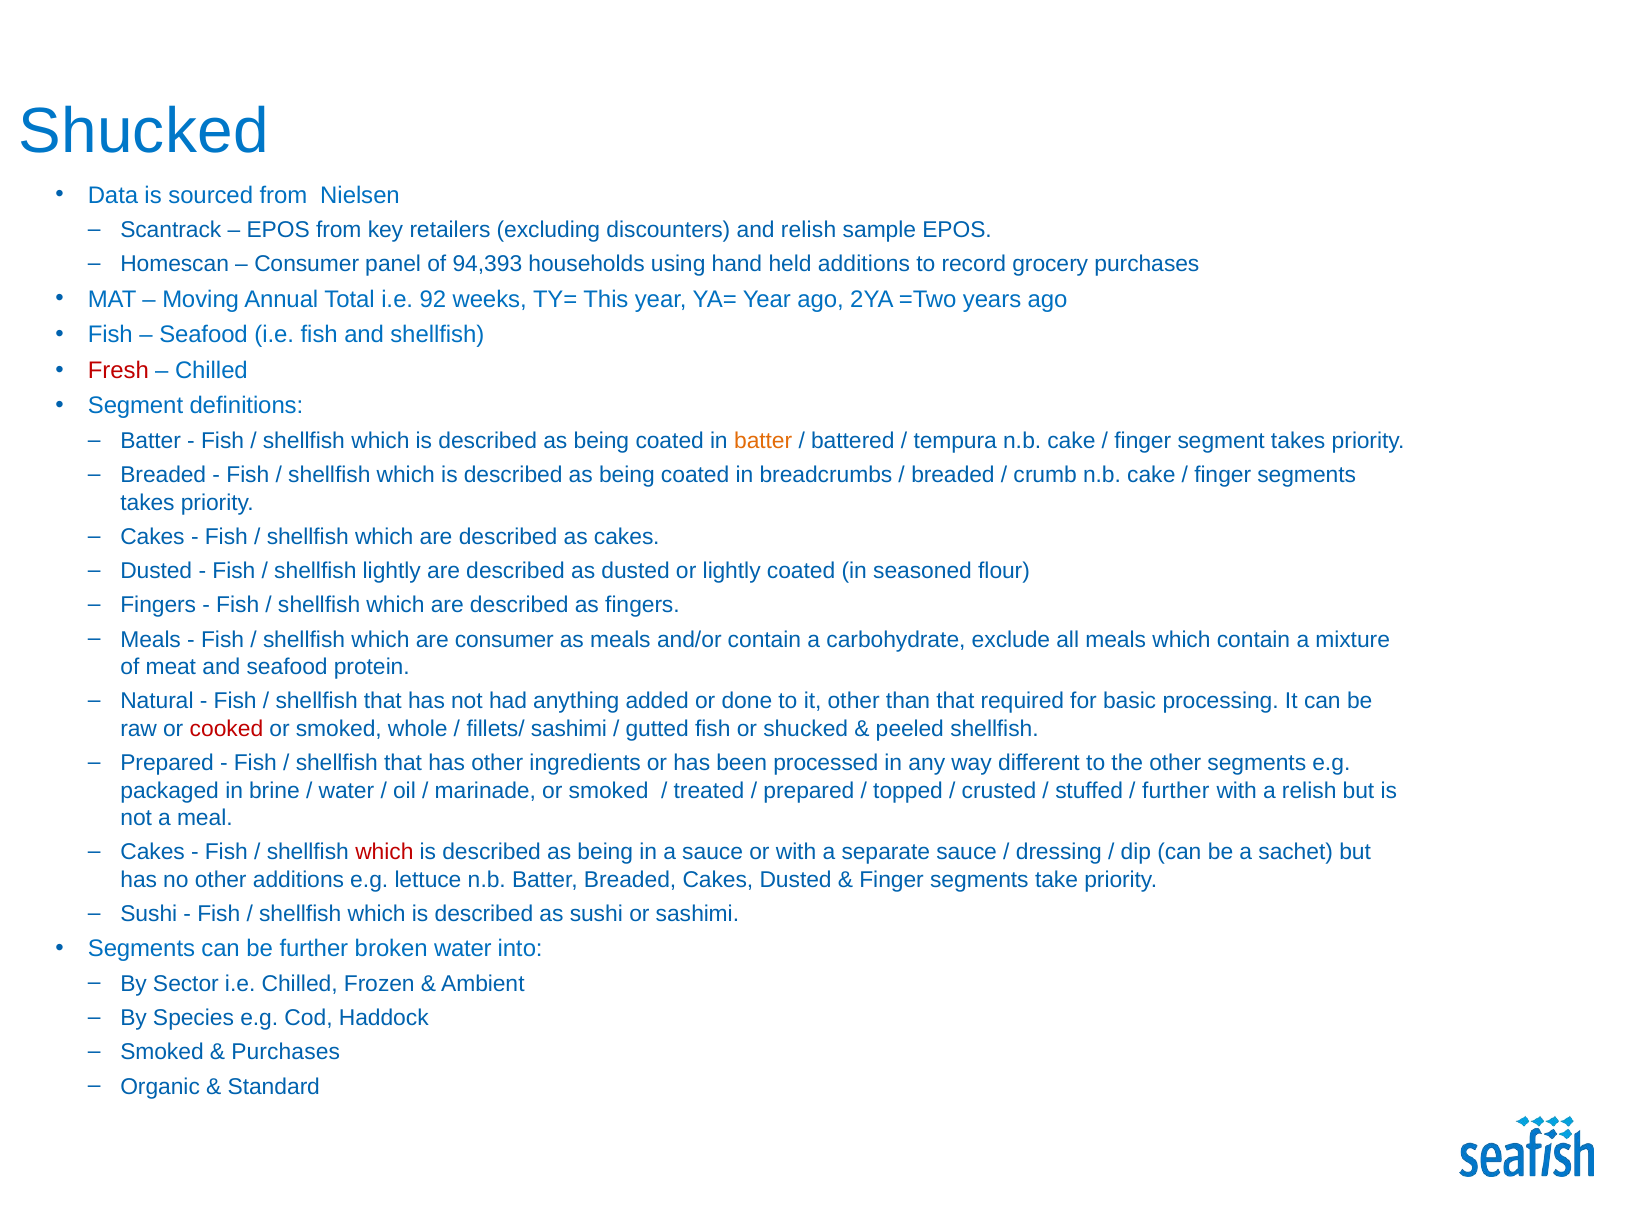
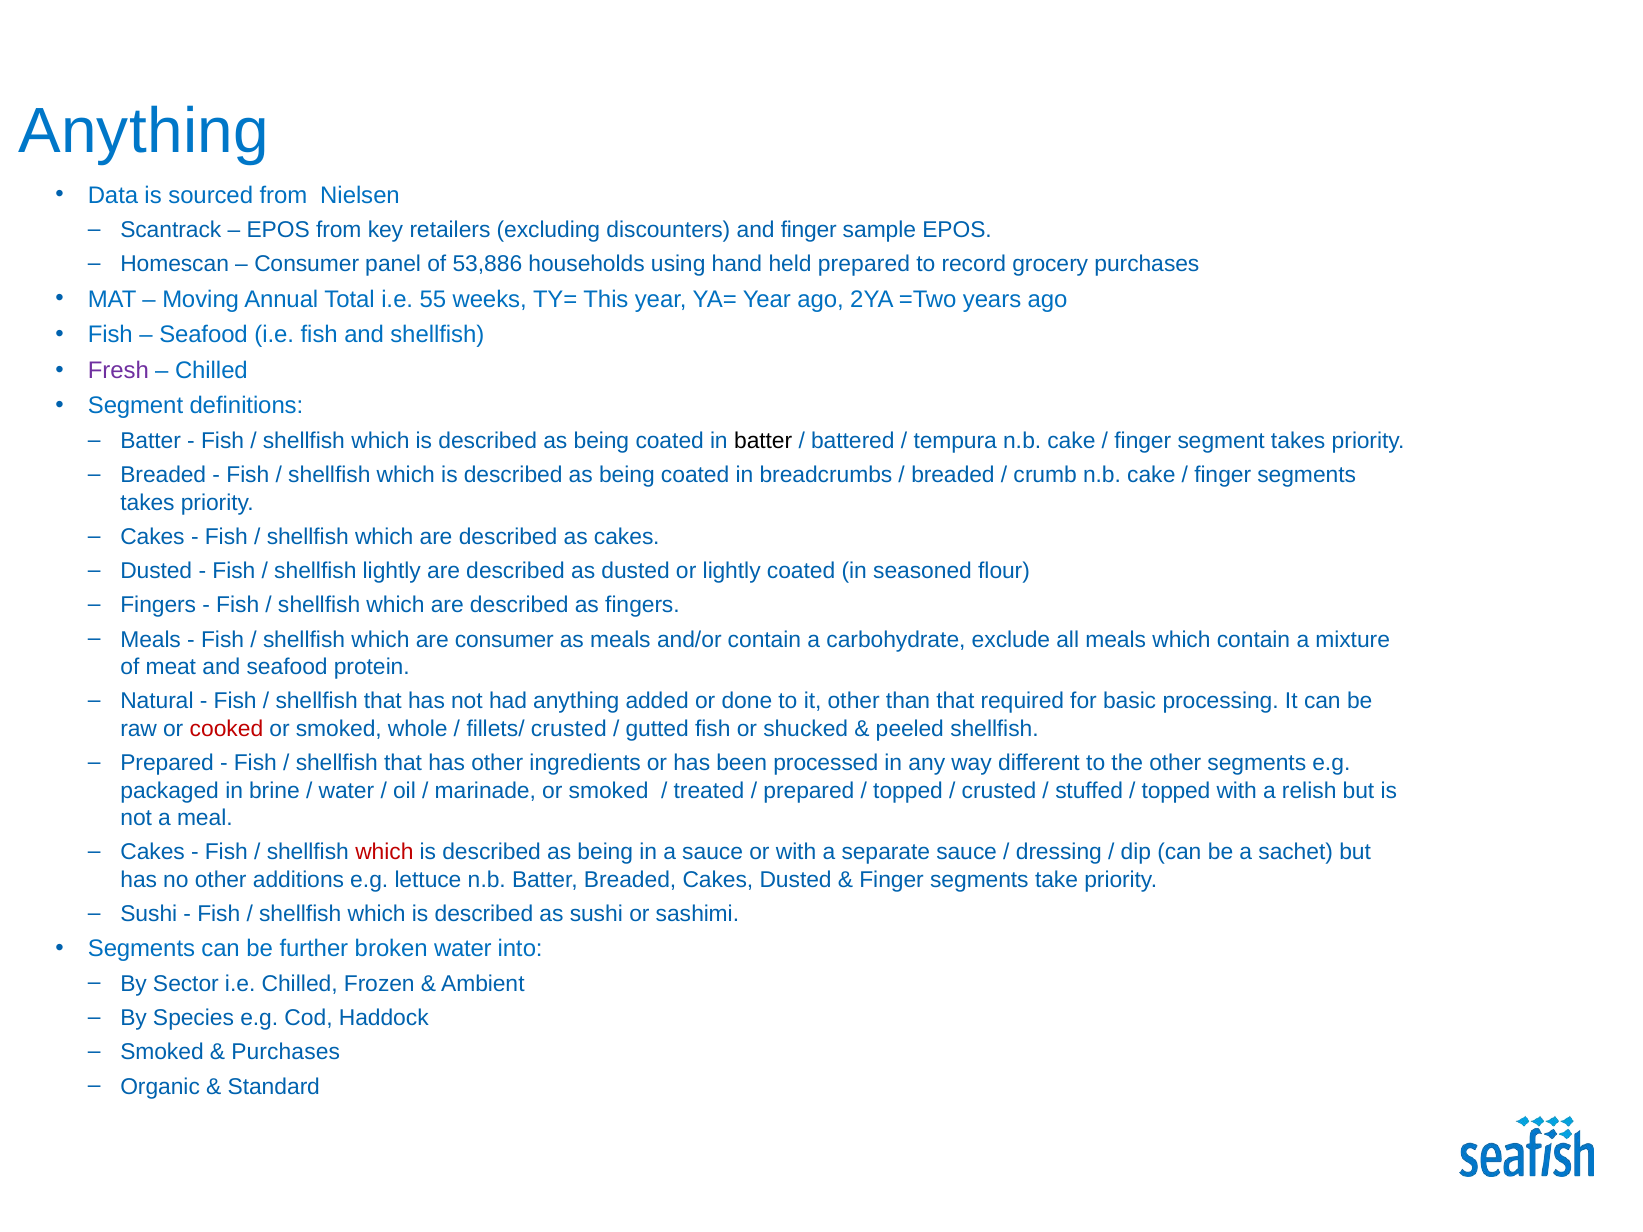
Shucked at (144, 132): Shucked -> Anything
and relish: relish -> finger
94,393: 94,393 -> 53,886
held additions: additions -> prepared
92: 92 -> 55
Fresh colour: red -> purple
batter at (763, 441) colour: orange -> black
fillets/ sashimi: sashimi -> crusted
further at (1176, 791): further -> topped
